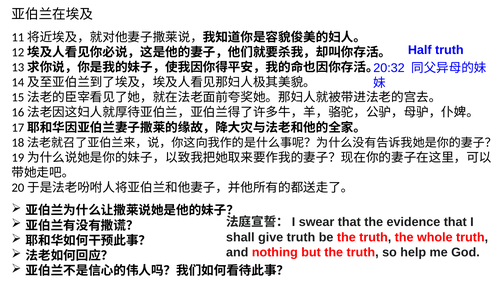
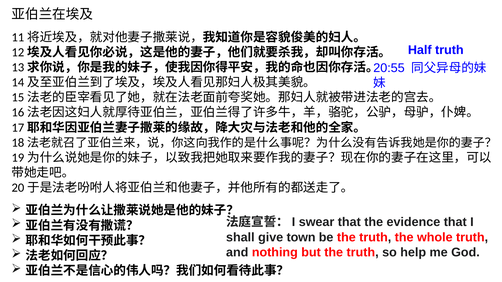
20:32: 20:32 -> 20:55
give truth: truth -> town
